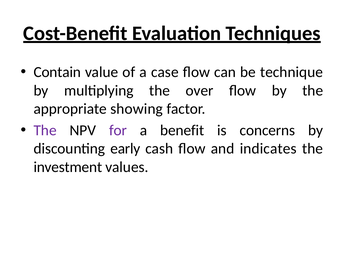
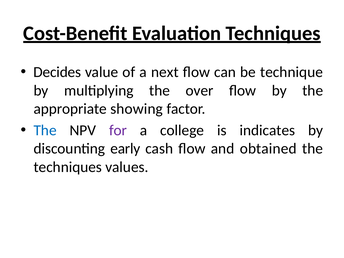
Contain: Contain -> Decides
case: case -> next
The at (45, 130) colour: purple -> blue
benefit: benefit -> college
concerns: concerns -> indicates
indicates: indicates -> obtained
investment at (68, 167): investment -> techniques
